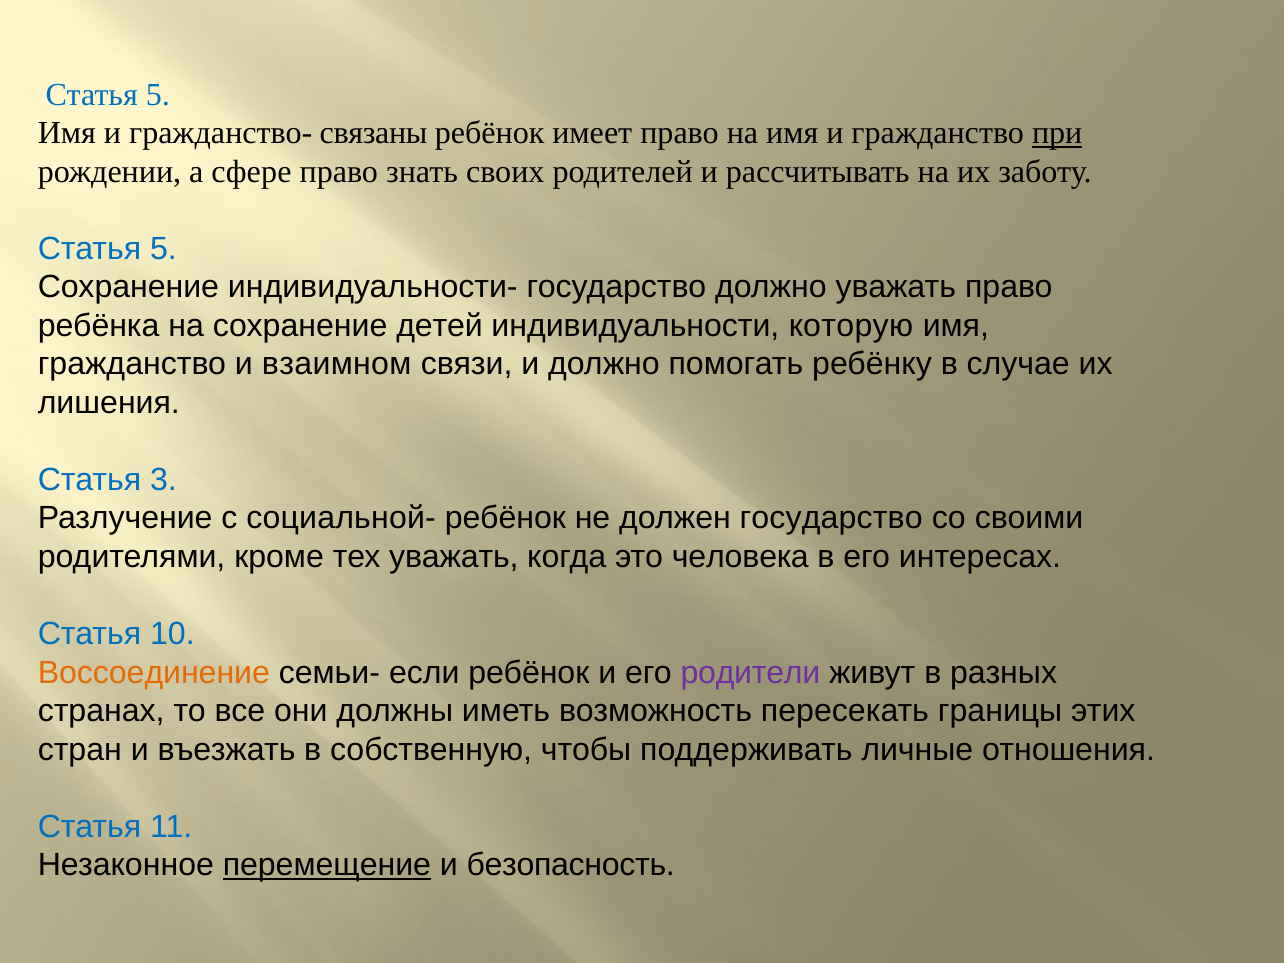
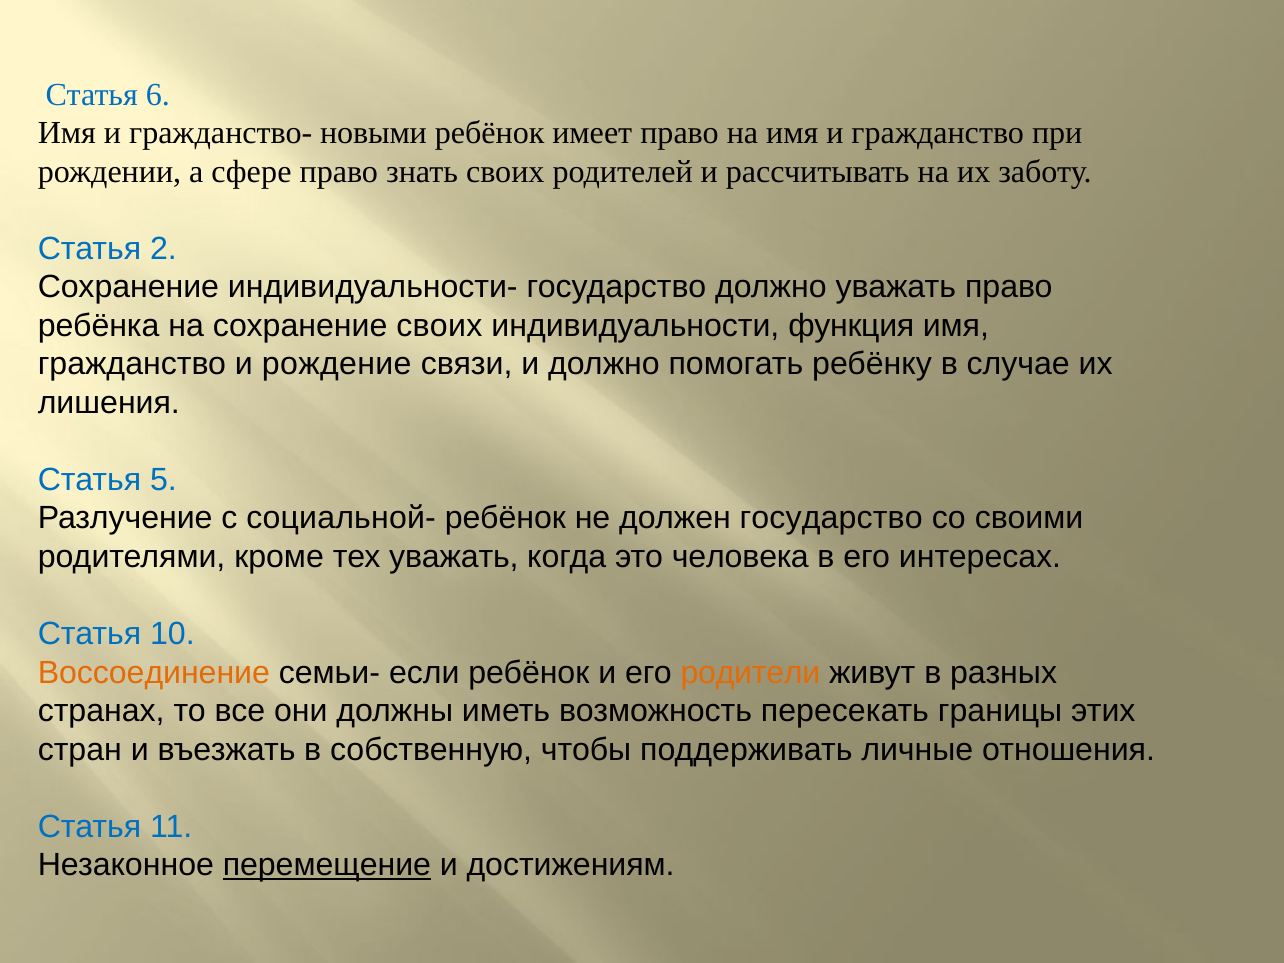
5 at (158, 95): 5 -> 6
связаны: связаны -> новыми
при underline: present -> none
5 at (163, 249): 5 -> 2
сохранение детей: детей -> своих
которую: которую -> функция
взаимном: взаимном -> рождение
3: 3 -> 5
родители colour: purple -> orange
безопасность: безопасность -> достижениям
